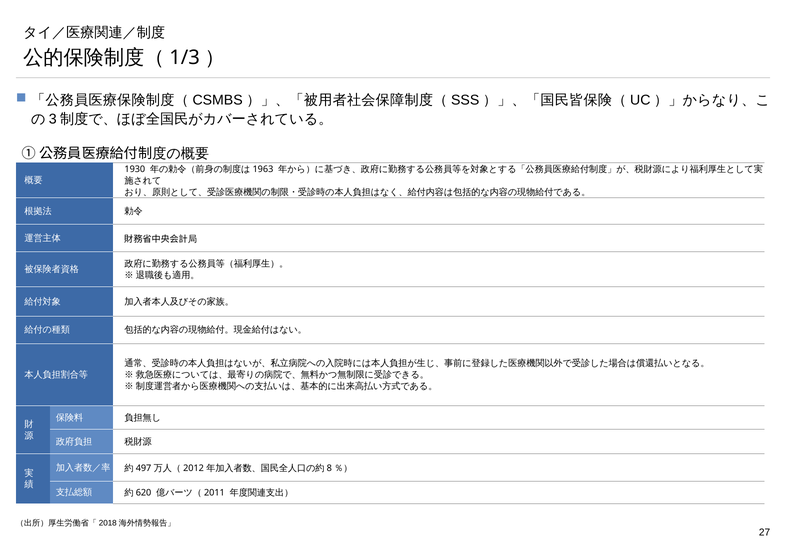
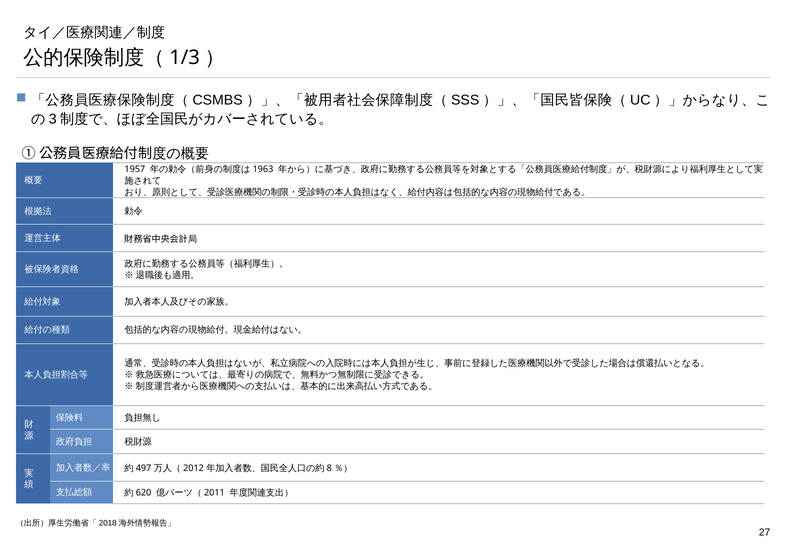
1930: 1930 -> 1957
